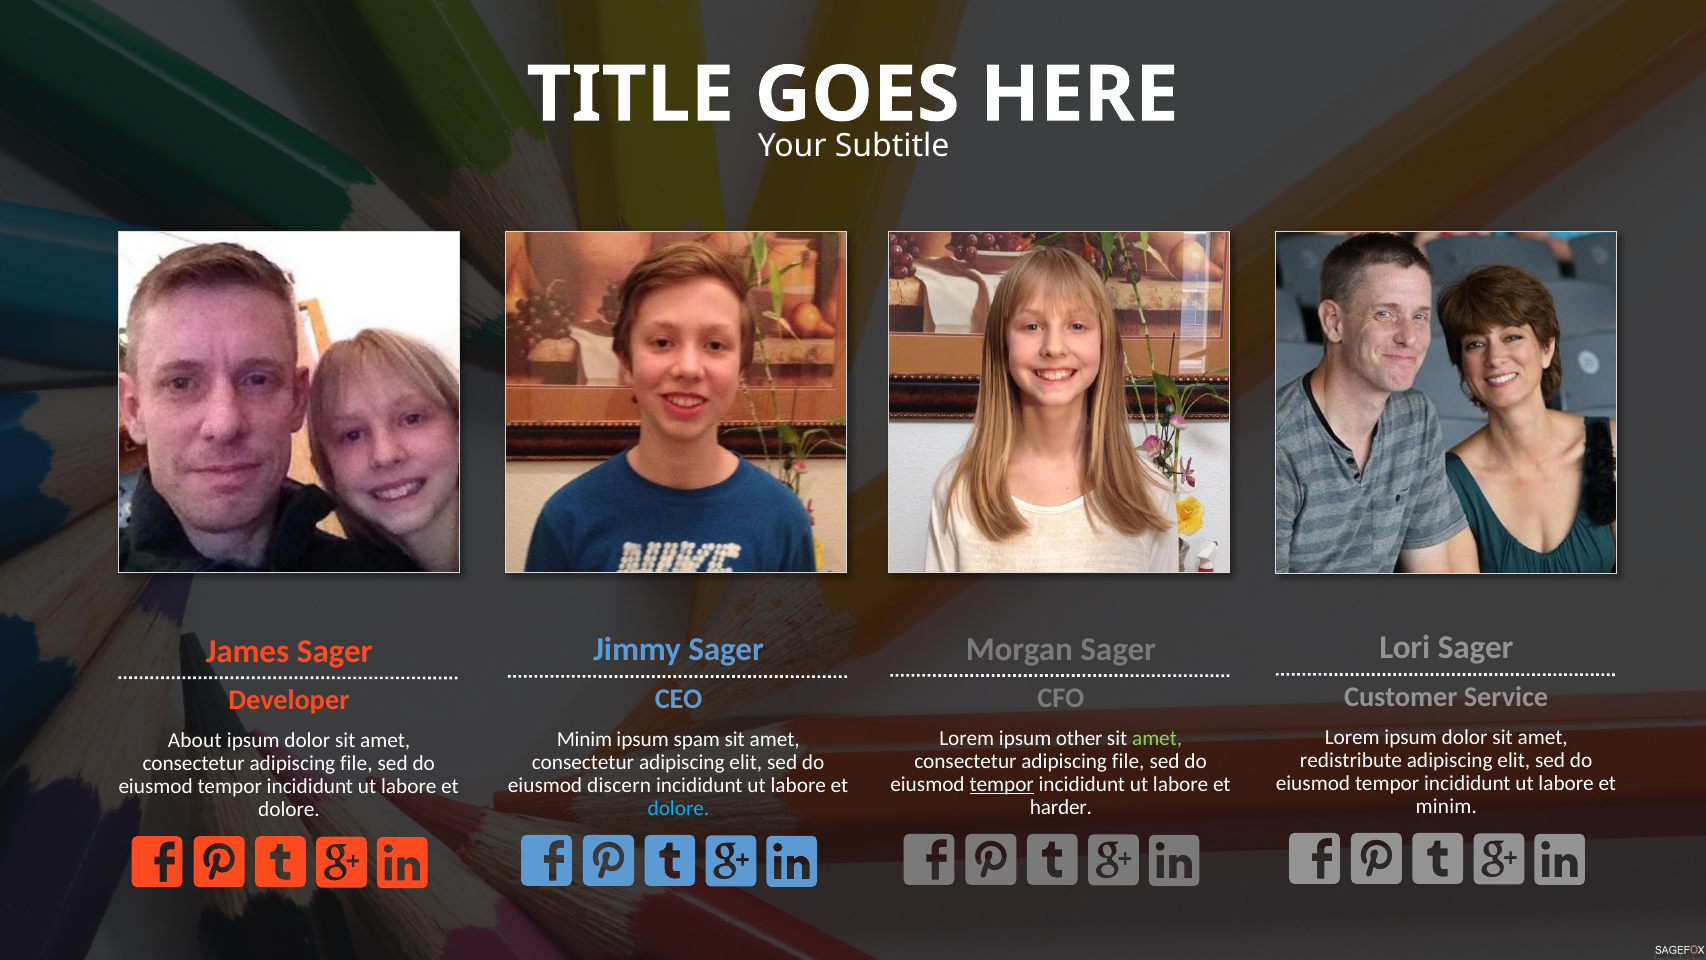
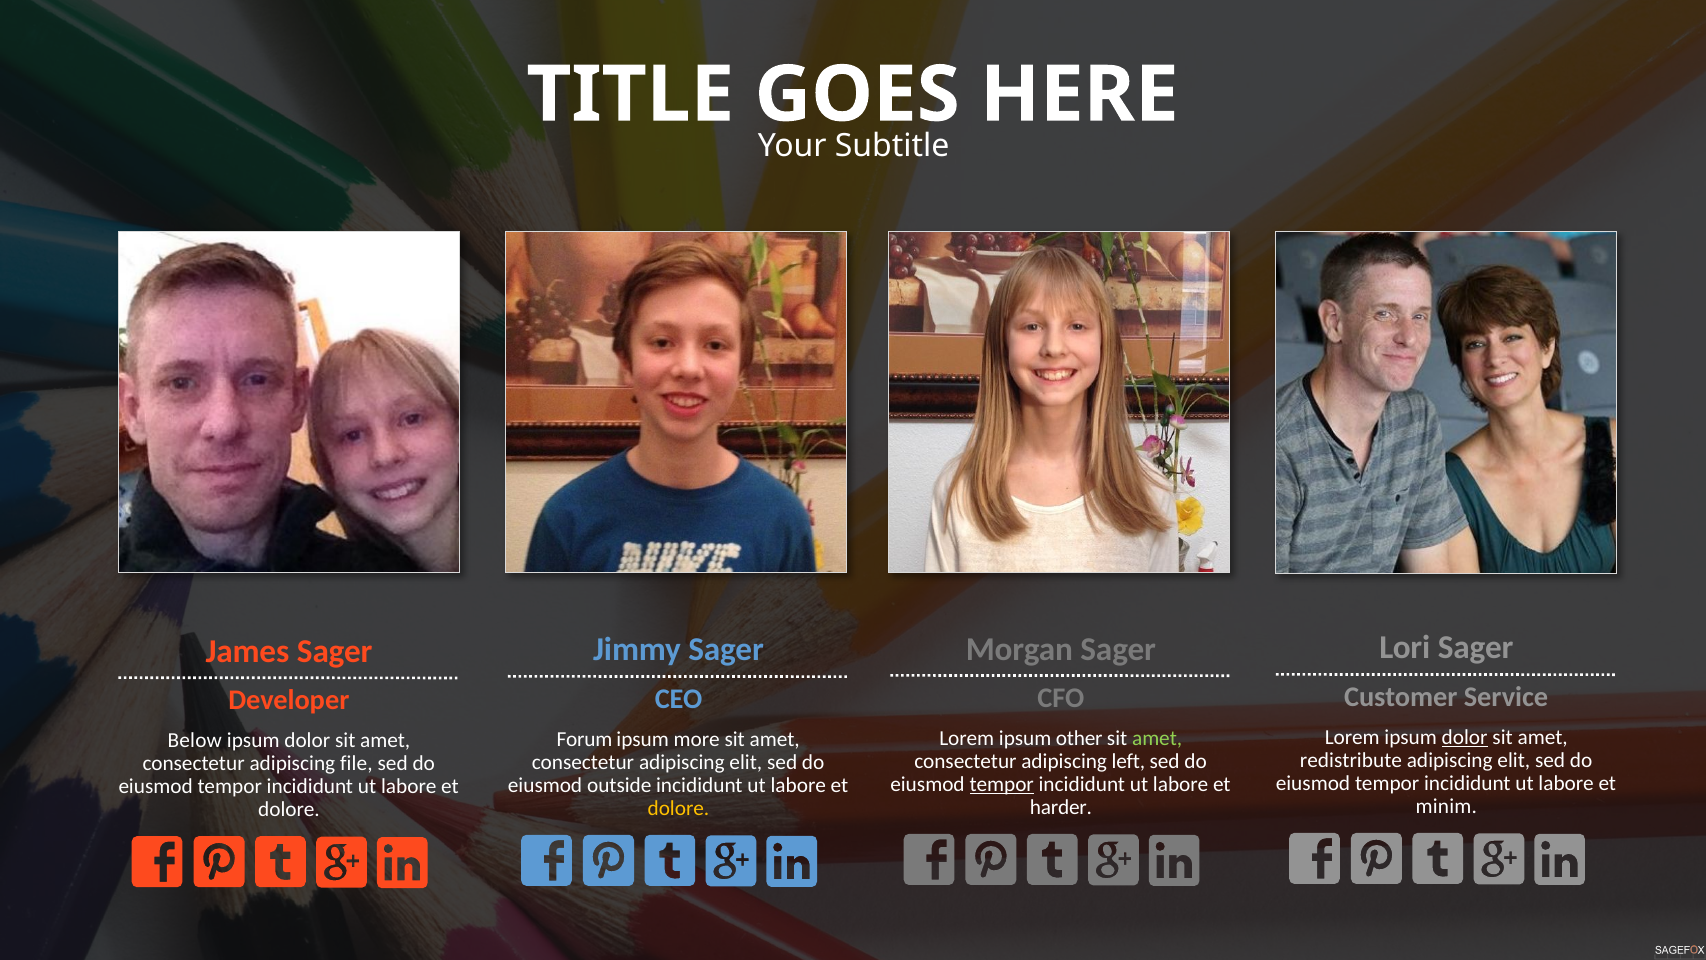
dolor at (1465, 737) underline: none -> present
Minim at (584, 739): Minim -> Forum
spam: spam -> more
About: About -> Below
file at (1128, 761): file -> left
discern: discern -> outside
dolore at (678, 808) colour: light blue -> yellow
